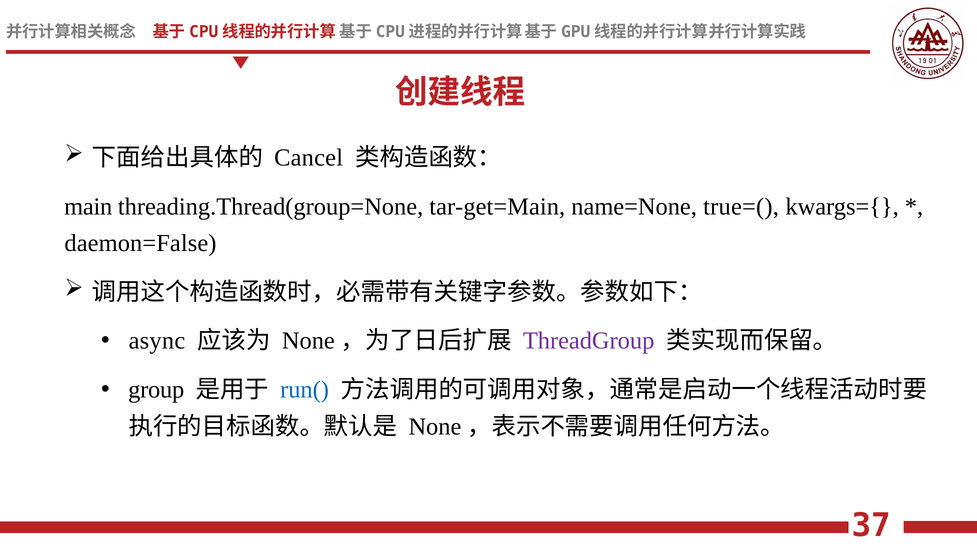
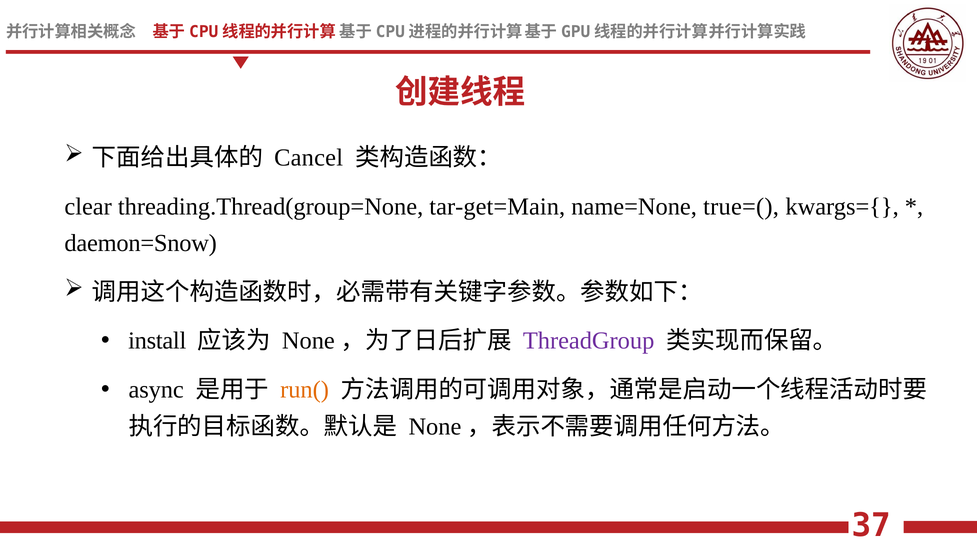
main: main -> clear
daemon=False: daemon=False -> daemon=Snow
async: async -> install
group: group -> async
run( colour: blue -> orange
